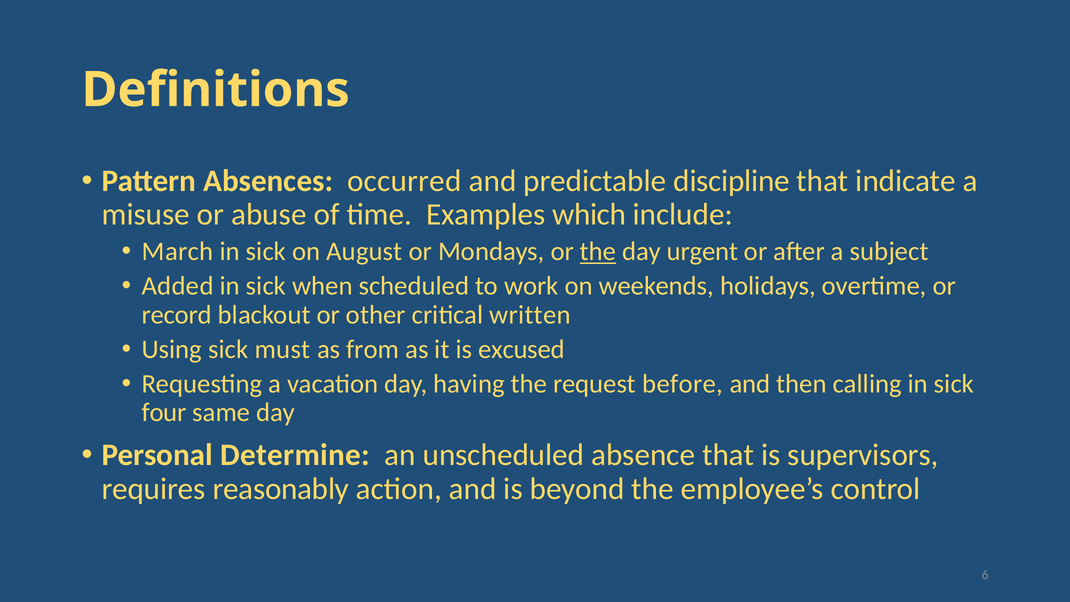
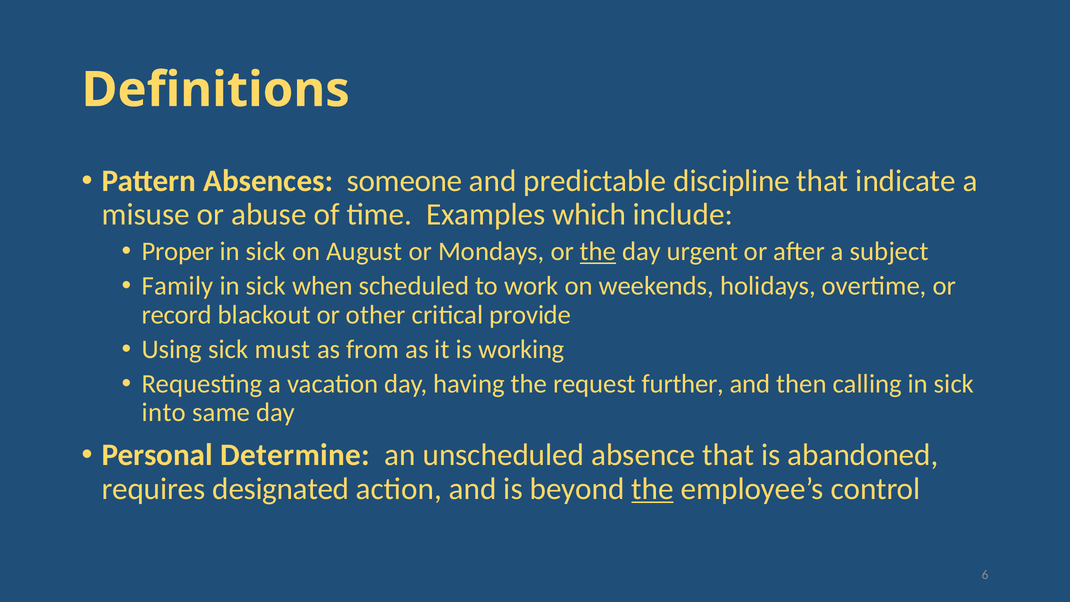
occurred: occurred -> someone
March: March -> Proper
Added: Added -> Family
written: written -> provide
excused: excused -> working
before: before -> further
four: four -> into
supervisors: supervisors -> abandoned
reasonably: reasonably -> designated
the at (653, 489) underline: none -> present
